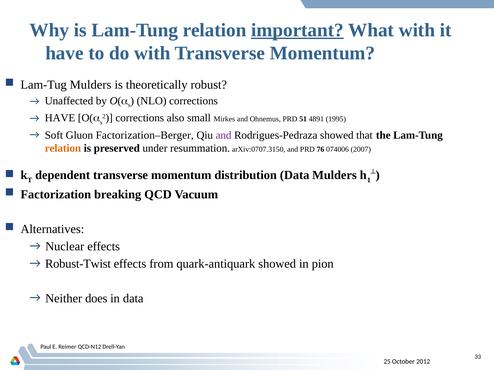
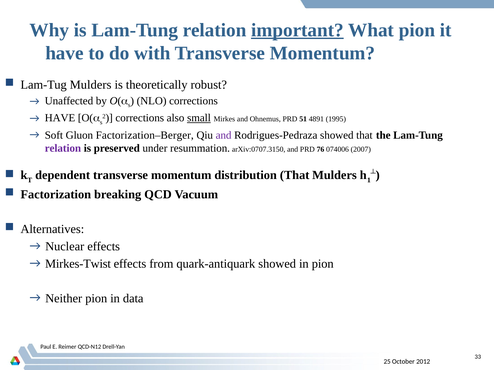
What with: with -> pion
small underline: none -> present
relation at (63, 148) colour: orange -> purple
distribution Data: Data -> That
Robust-Twist: Robust-Twist -> Mirkes-Twist
Neither does: does -> pion
